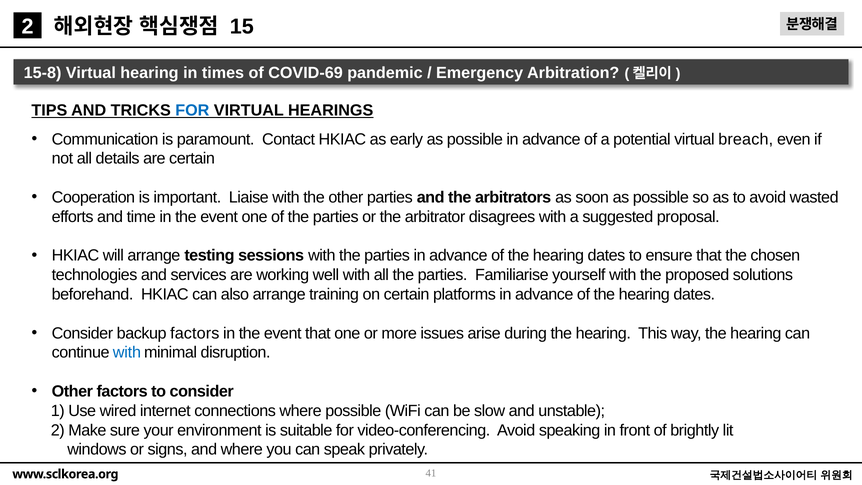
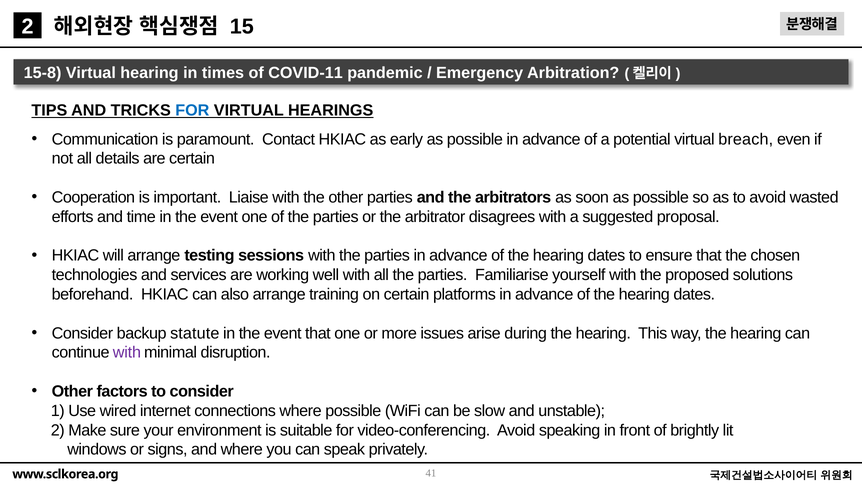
COVID-69: COVID-69 -> COVID-11
backup factors: factors -> statute
with at (127, 353) colour: blue -> purple
